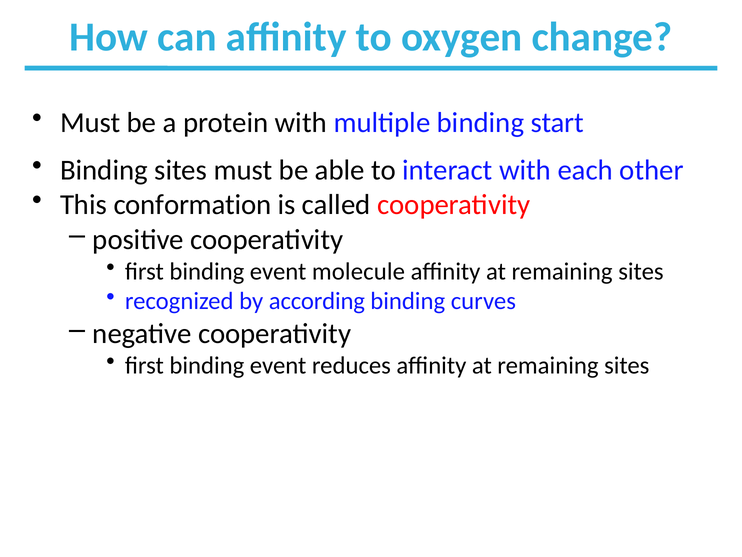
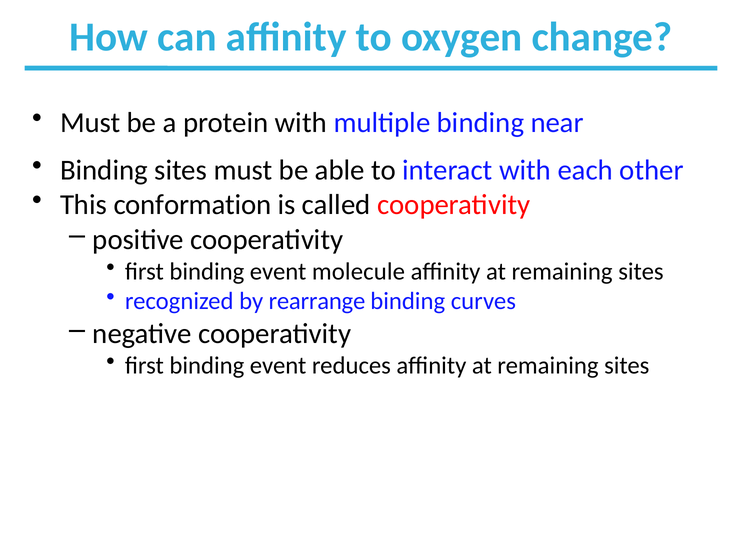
start: start -> near
according: according -> rearrange
